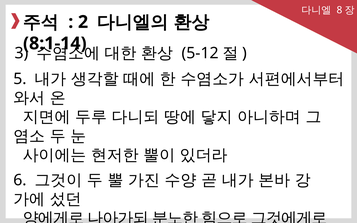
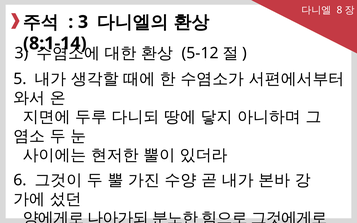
2 at (83, 22): 2 -> 3
